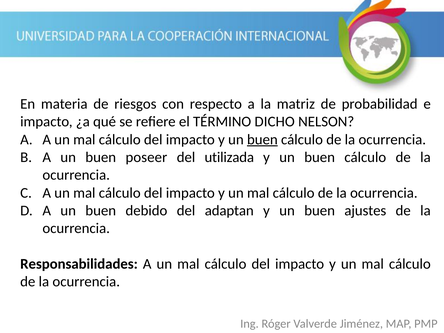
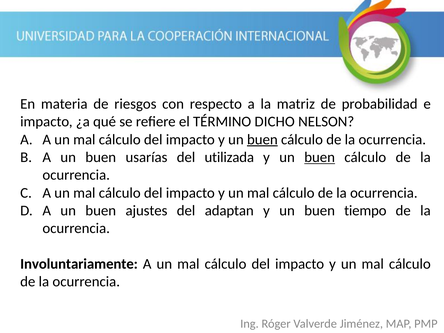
poseer: poseer -> usarías
buen at (320, 157) underline: none -> present
debido: debido -> ajustes
ajustes: ajustes -> tiempo
Responsabilidades: Responsabilidades -> Involuntariamente
